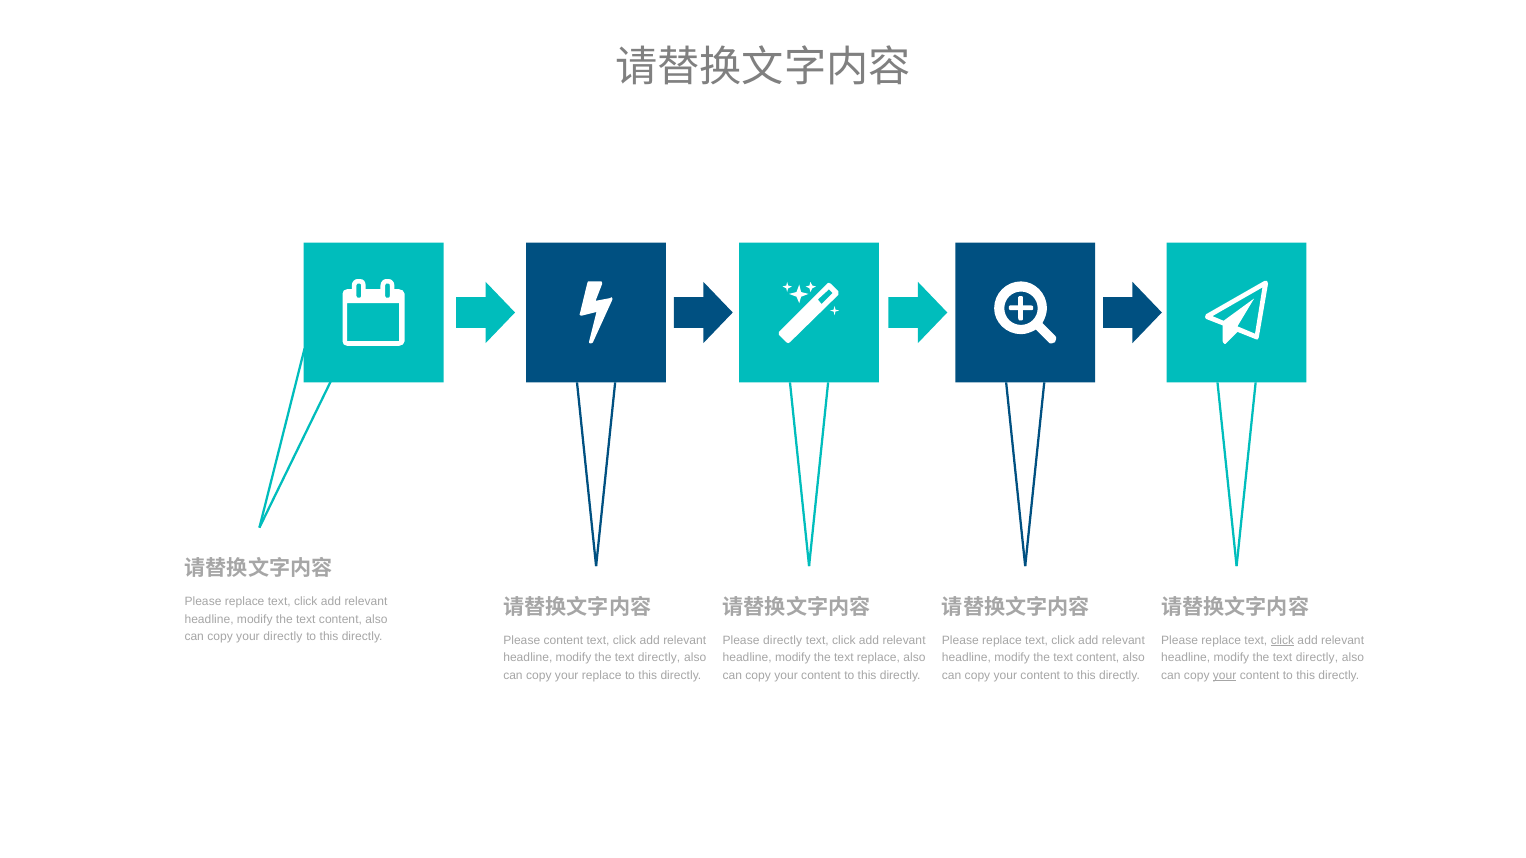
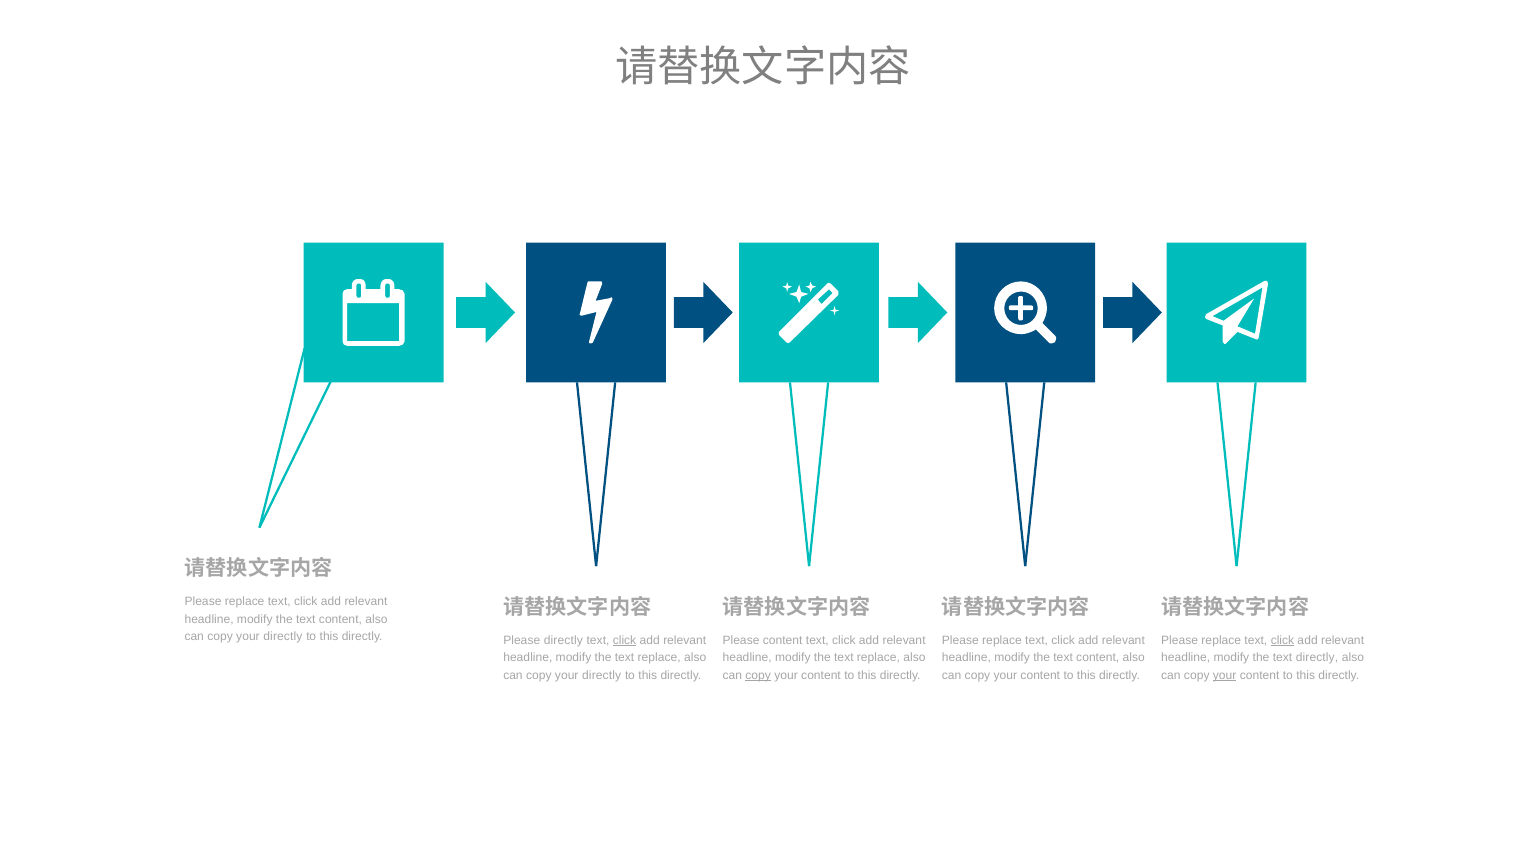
Please content: content -> directly
click at (625, 641) underline: none -> present
Please directly: directly -> content
directly at (659, 658): directly -> replace
replace at (602, 675): replace -> directly
copy at (758, 675) underline: none -> present
